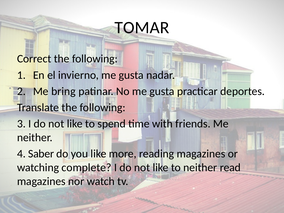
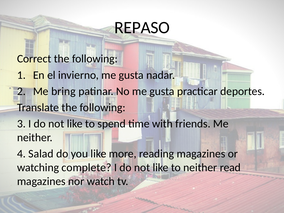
TOMAR: TOMAR -> REPASO
Saber: Saber -> Salad
